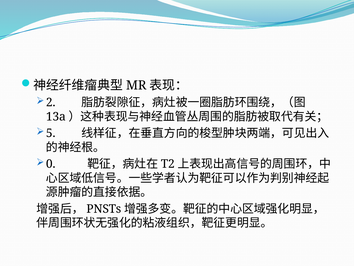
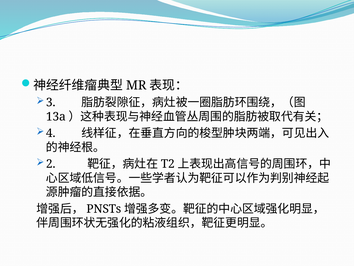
2: 2 -> 3
5: 5 -> 4
0: 0 -> 2
